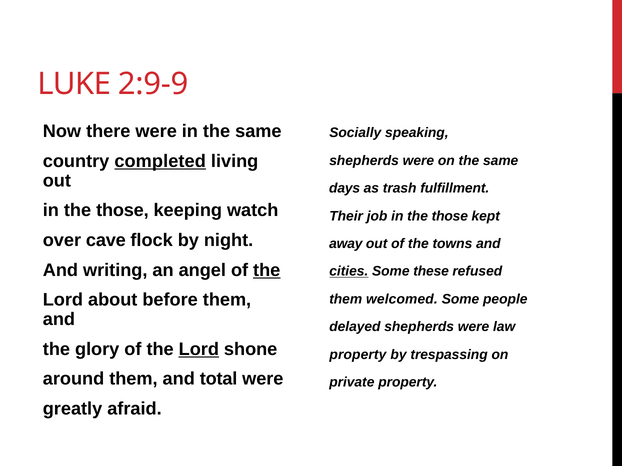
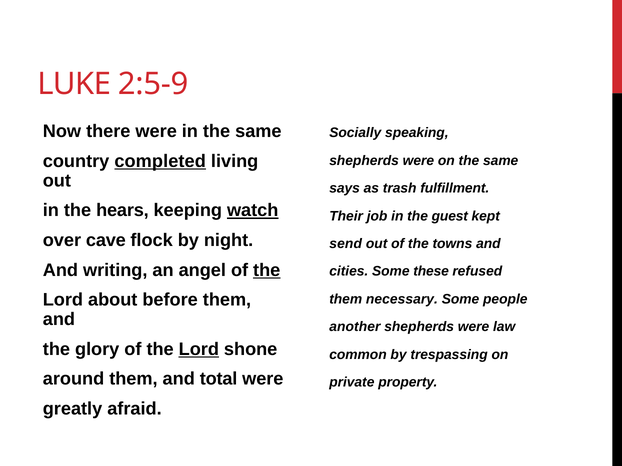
2:9-9: 2:9-9 -> 2:5-9
days: days -> says
those at (122, 211): those -> hears
watch underline: none -> present
job in the those: those -> guest
away: away -> send
cities underline: present -> none
welcomed: welcomed -> necessary
delayed: delayed -> another
property at (358, 355): property -> common
